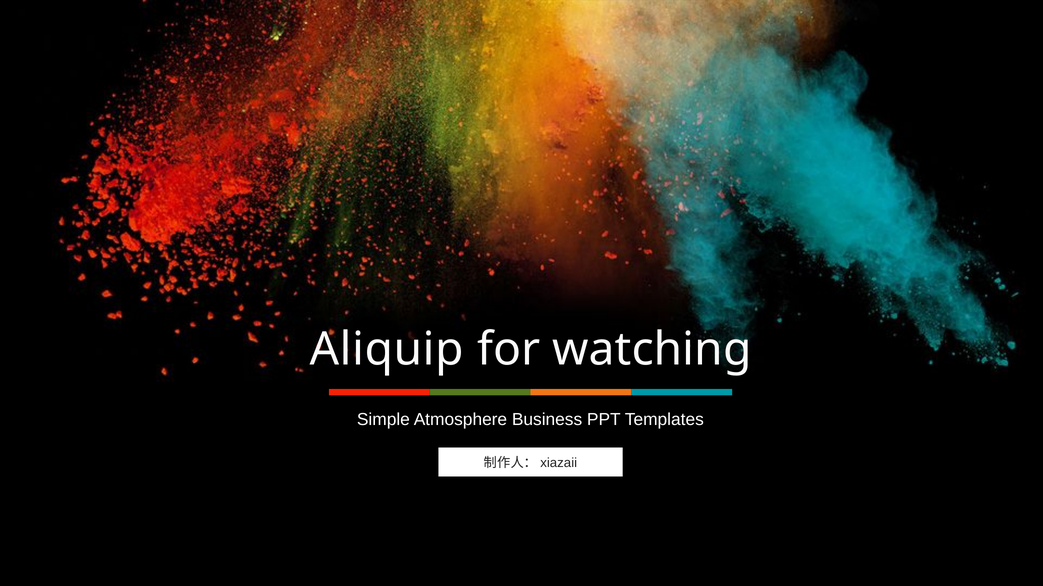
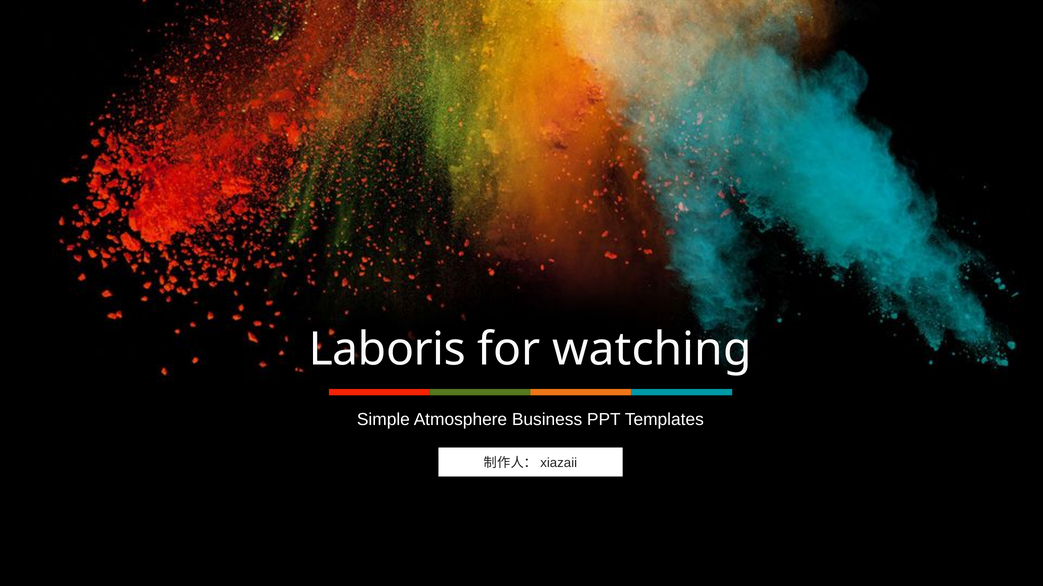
Aliquip: Aliquip -> Laboris
